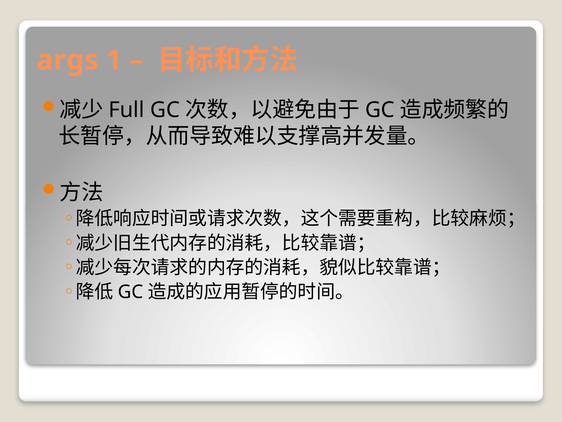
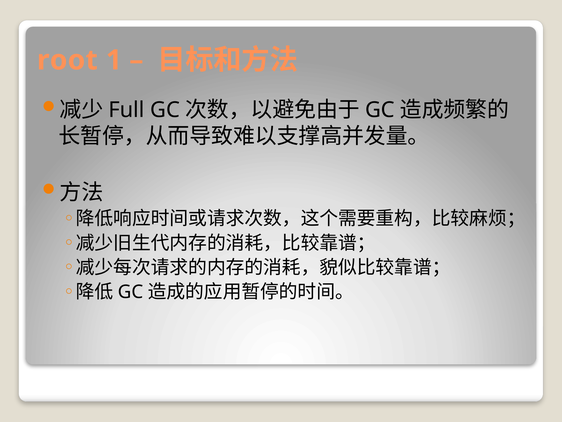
args: args -> root
